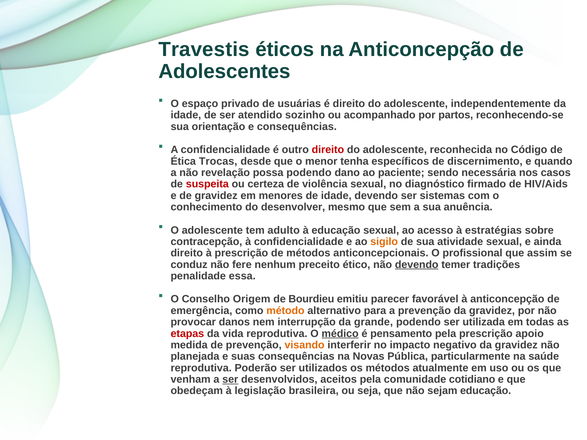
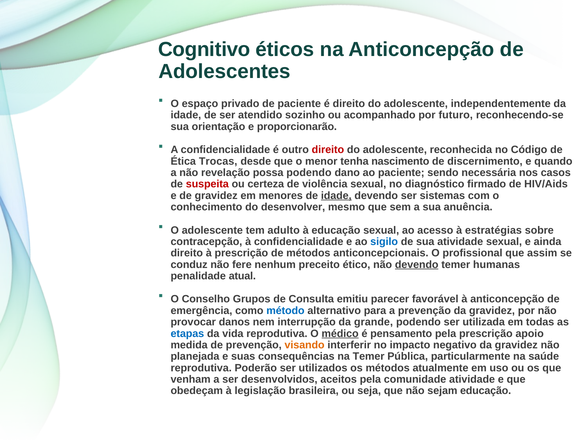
Travestis: Travestis -> Cognitivo
de usuárias: usuárias -> paciente
partos: partos -> futuro
e consequências: consequências -> proporcionarão
específicos: específicos -> nascimento
idade at (336, 196) underline: none -> present
sigilo colour: orange -> blue
tradições: tradições -> humanas
essa: essa -> atual
Origem: Origem -> Grupos
Bourdieu: Bourdieu -> Consulta
método colour: orange -> blue
etapas colour: red -> blue
na Novas: Novas -> Temer
ser at (230, 380) underline: present -> none
comunidade cotidiano: cotidiano -> atividade
